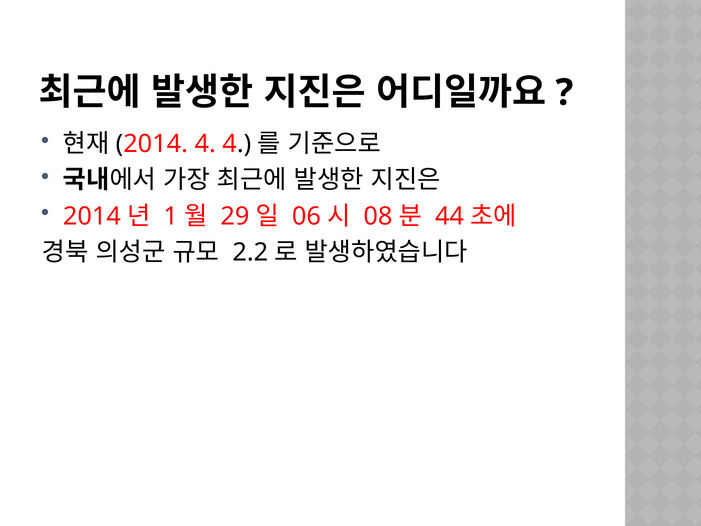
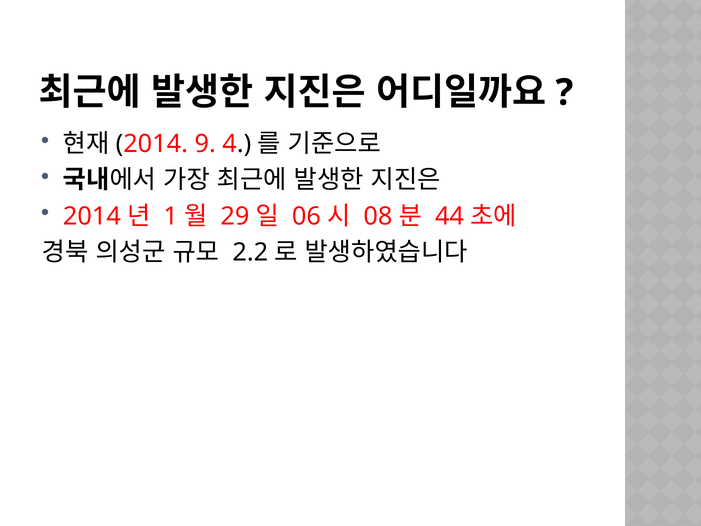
4 at (205, 144): 4 -> 9
